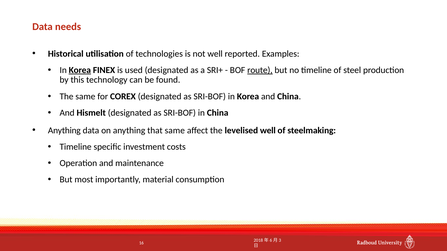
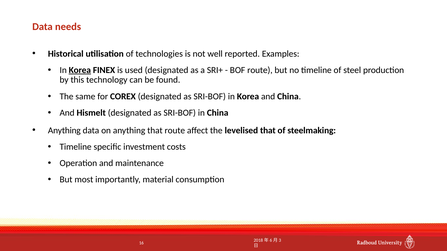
route at (260, 70) underline: present -> none
that same: same -> route
levelised well: well -> that
